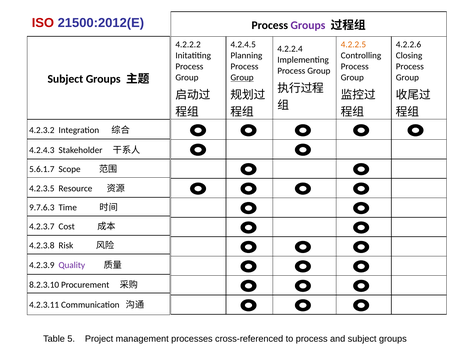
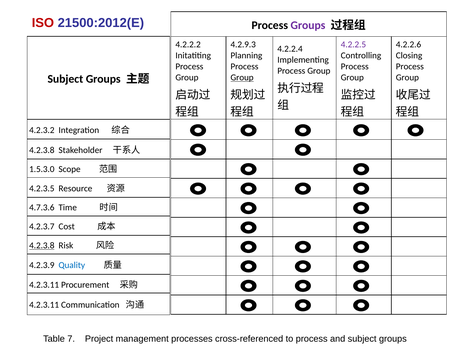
4.2.4.5: 4.2.4.5 -> 4.2.9.3
4.2.2.5 colour: orange -> purple
4.2.4.3 at (42, 150): 4.2.4.3 -> 4.2.3.8
5.6.1.7: 5.6.1.7 -> 1.5.3.0
9.7.6.3: 9.7.6.3 -> 4.7.3.6
4.2.3.8 at (42, 245) underline: none -> present
Quality colour: purple -> blue
8.2.3.10 at (44, 284): 8.2.3.10 -> 4.2.3.11
5: 5 -> 7
